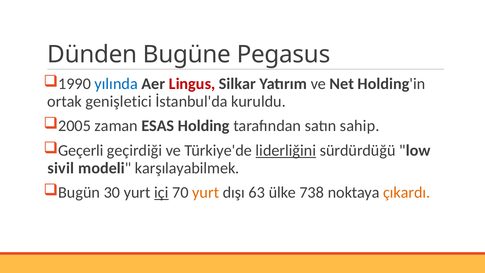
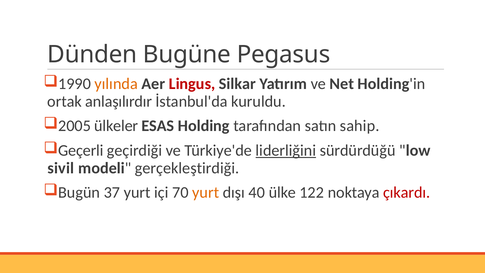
yılında colour: blue -> orange
genişletici: genişletici -> anlaşılırdır
zaman: zaman -> ülkeler
karşılayabilmek: karşılayabilmek -> gerçekleştirdiği
30: 30 -> 37
içi underline: present -> none
63: 63 -> 40
738: 738 -> 122
çıkardı colour: orange -> red
